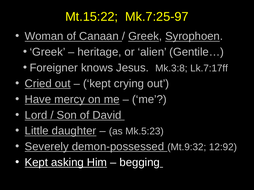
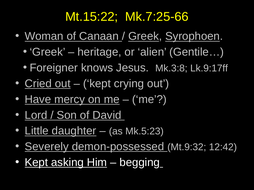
Mk.7:25-97: Mk.7:25-97 -> Mk.7:25-66
Lk.7:17ff: Lk.7:17ff -> Lk.9:17ff
12:92: 12:92 -> 12:42
